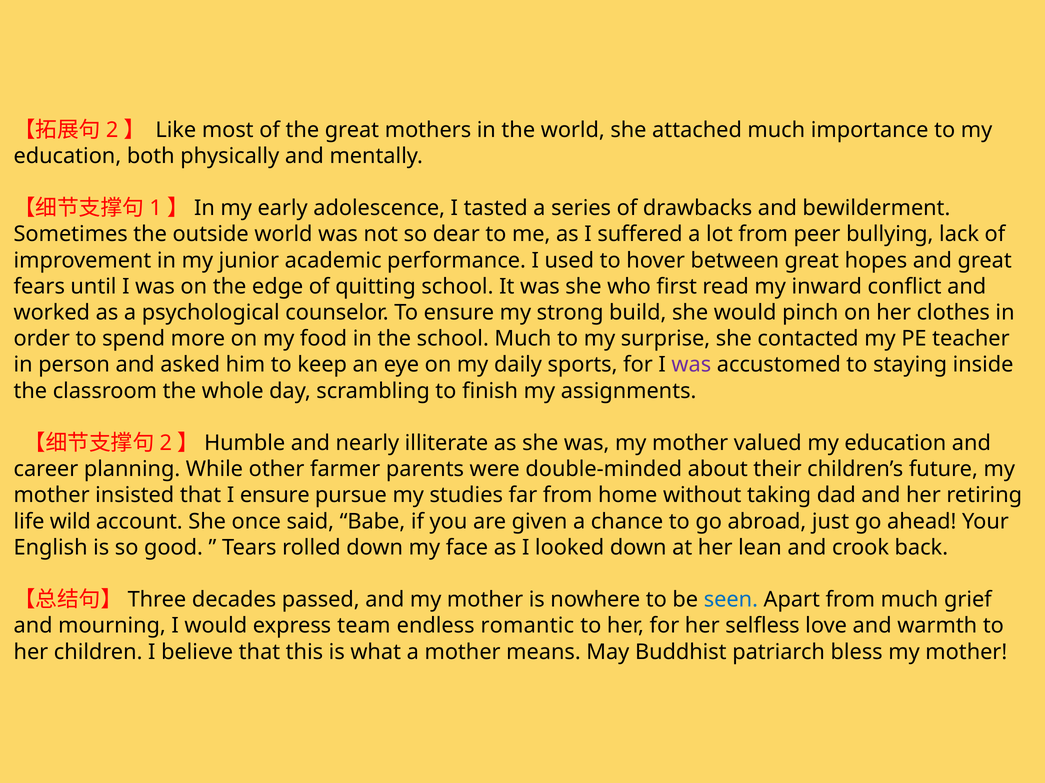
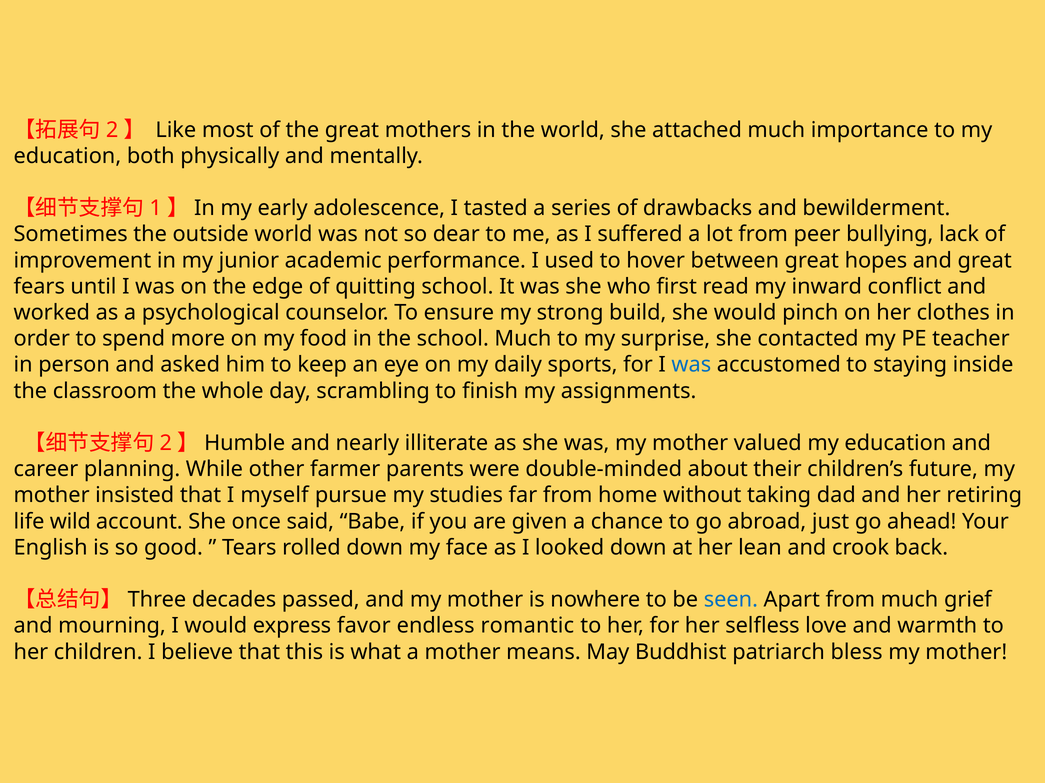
was at (691, 365) colour: purple -> blue
I ensure: ensure -> myself
team: team -> favor
